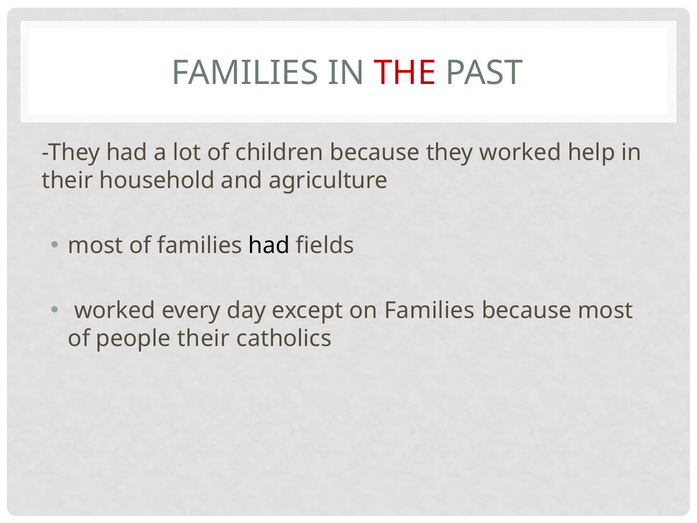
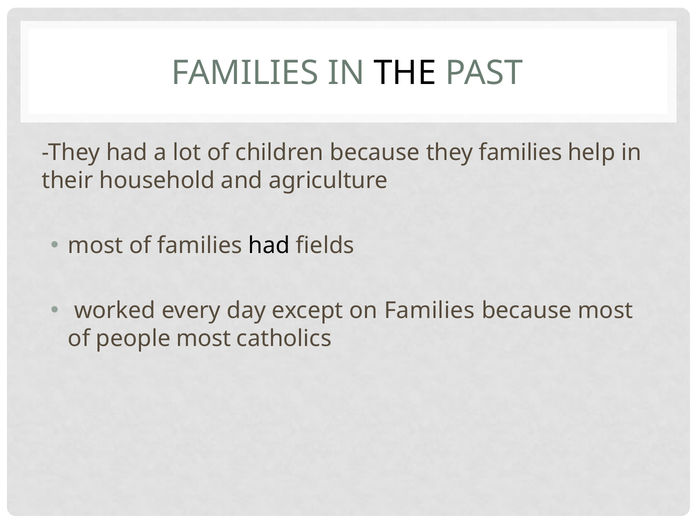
THE colour: red -> black
they worked: worked -> families
people their: their -> most
